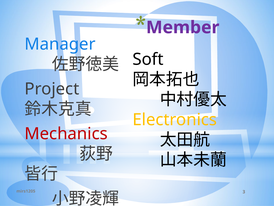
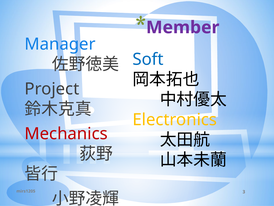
Soft colour: black -> blue
